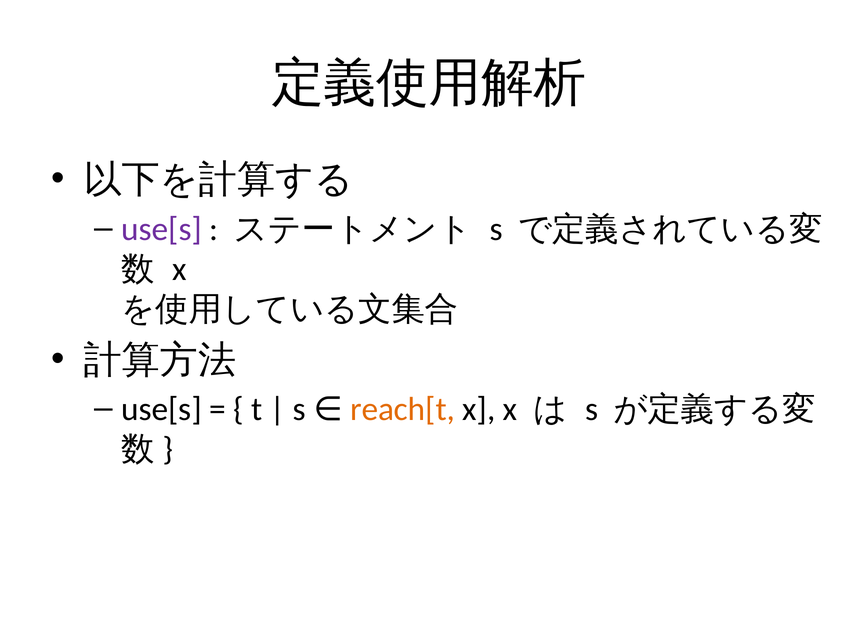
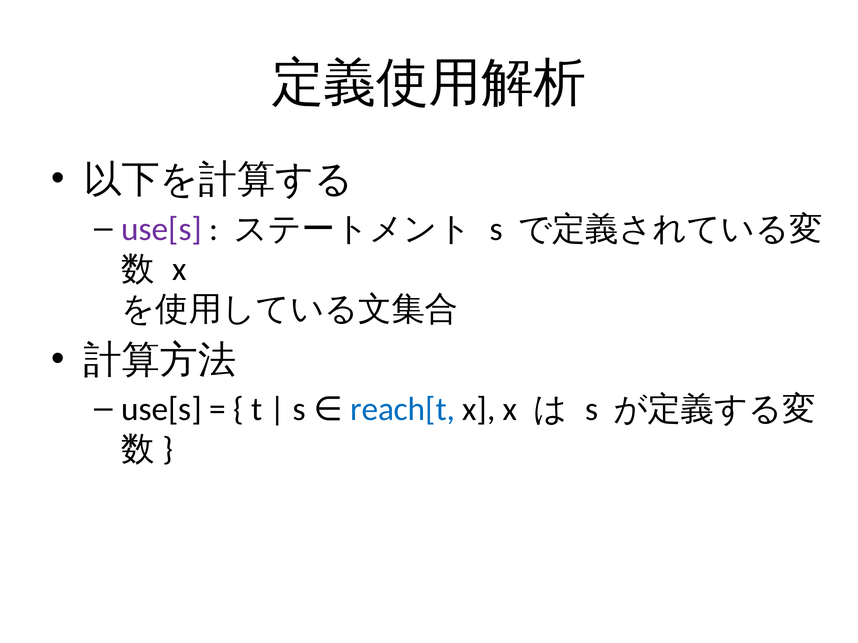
reach[t colour: orange -> blue
